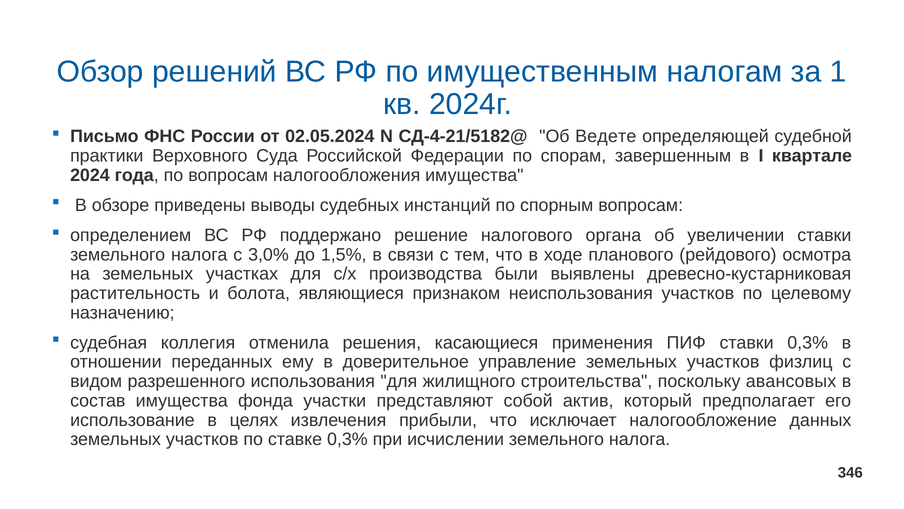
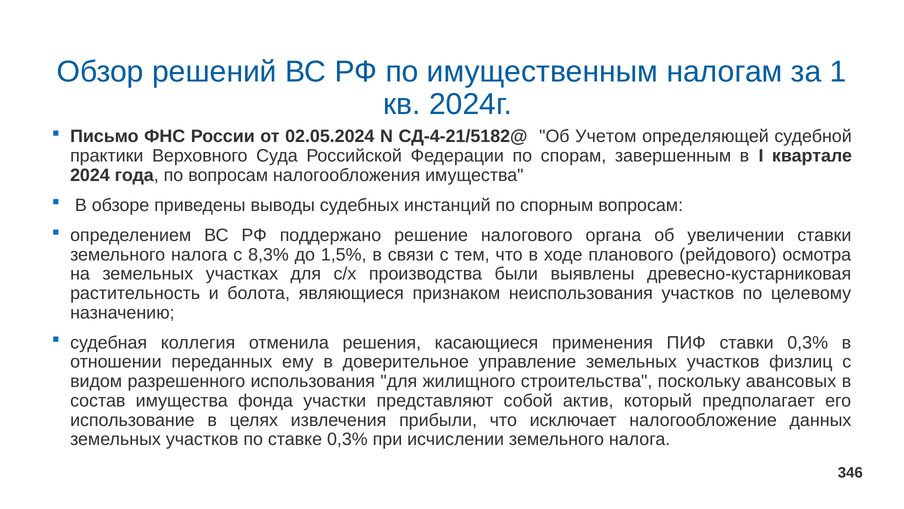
Ведете: Ведете -> Учетом
3,0%: 3,0% -> 8,3%
